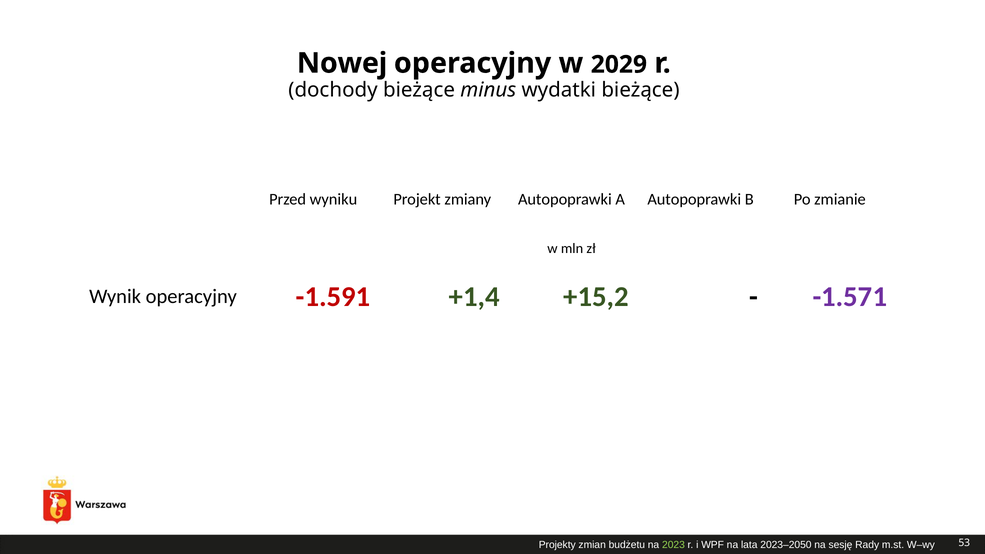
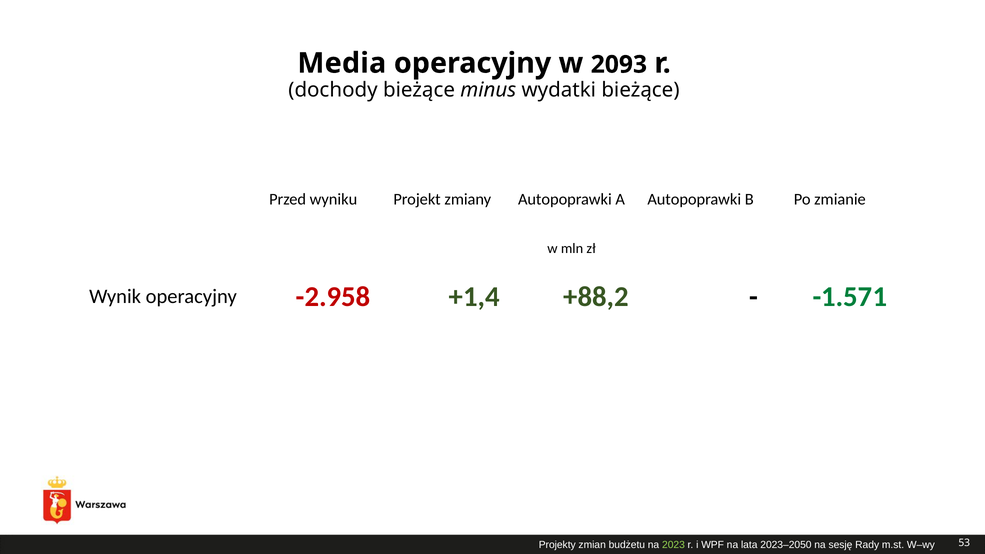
Nowej: Nowej -> Media
2029: 2029 -> 2093
-1.591: -1.591 -> -2.958
+15,2: +15,2 -> +88,2
-1.571 colour: purple -> green
